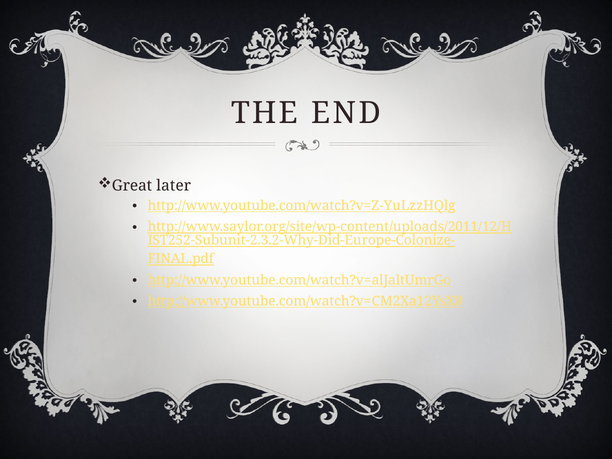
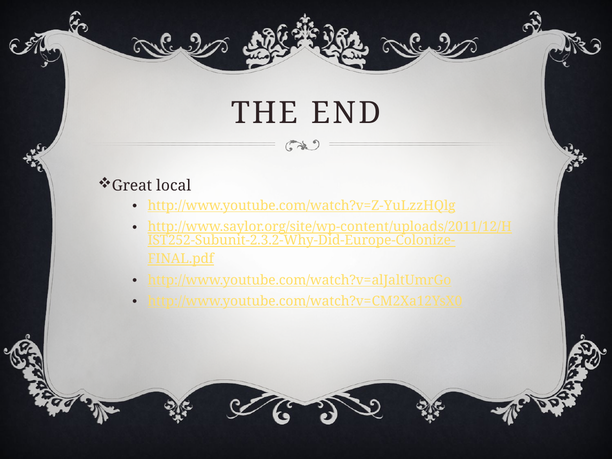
later: later -> local
